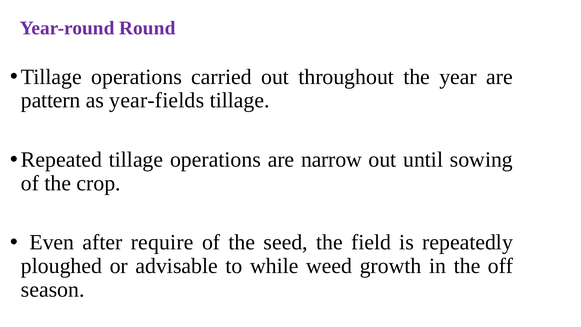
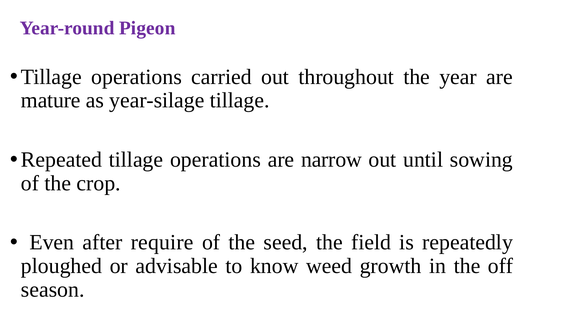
Round: Round -> Pigeon
pattern: pattern -> mature
year-fields: year-fields -> year-silage
while: while -> know
